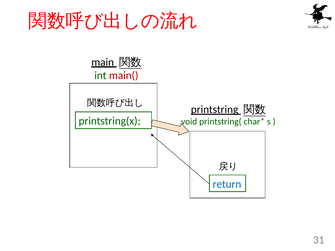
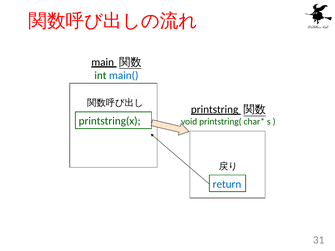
main( colour: red -> blue
